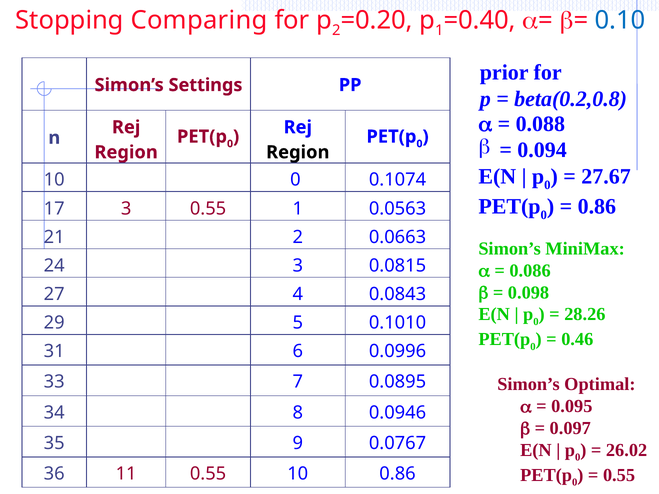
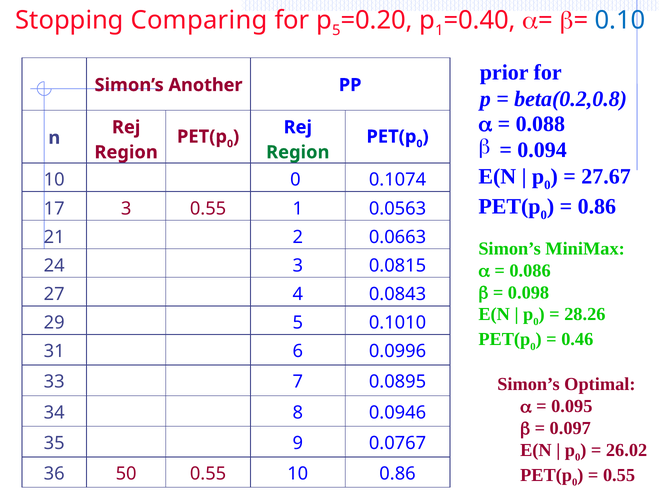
p 2: 2 -> 5
Settings: Settings -> Another
Region at (298, 152) colour: black -> green
11: 11 -> 50
